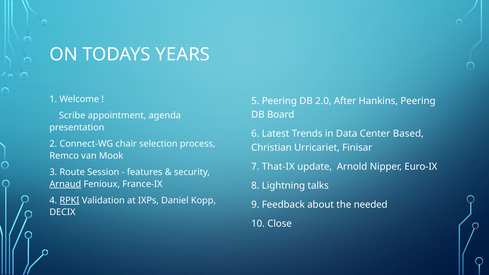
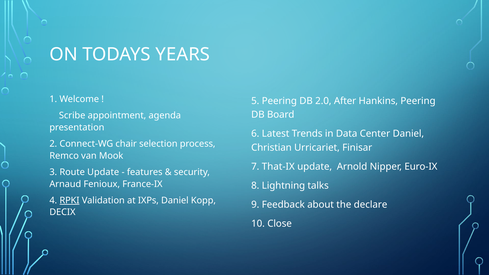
Center Based: Based -> Daniel
Route Session: Session -> Update
Arnaud underline: present -> none
needed: needed -> declare
